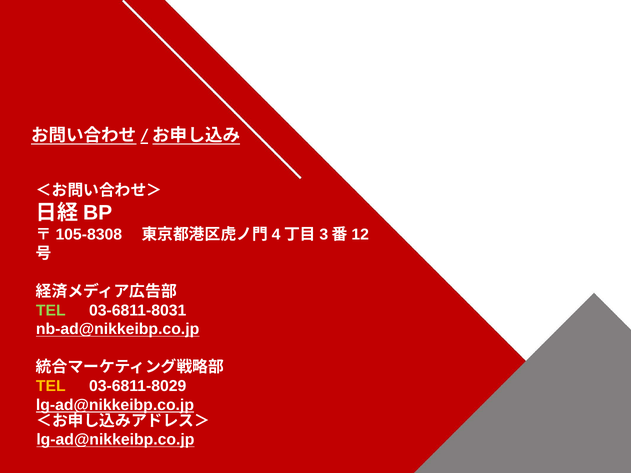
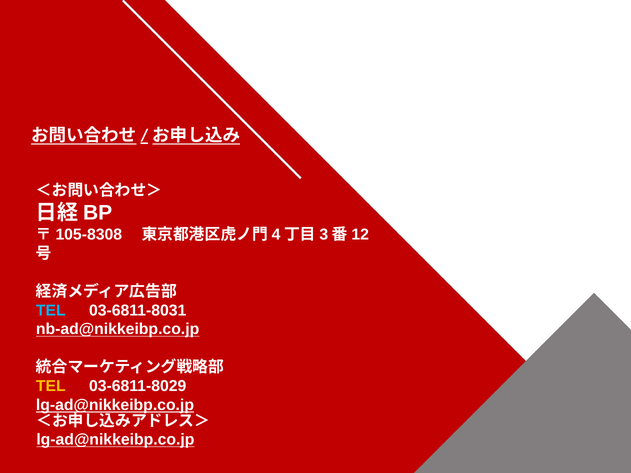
TEL at (51, 310) colour: light green -> light blue
